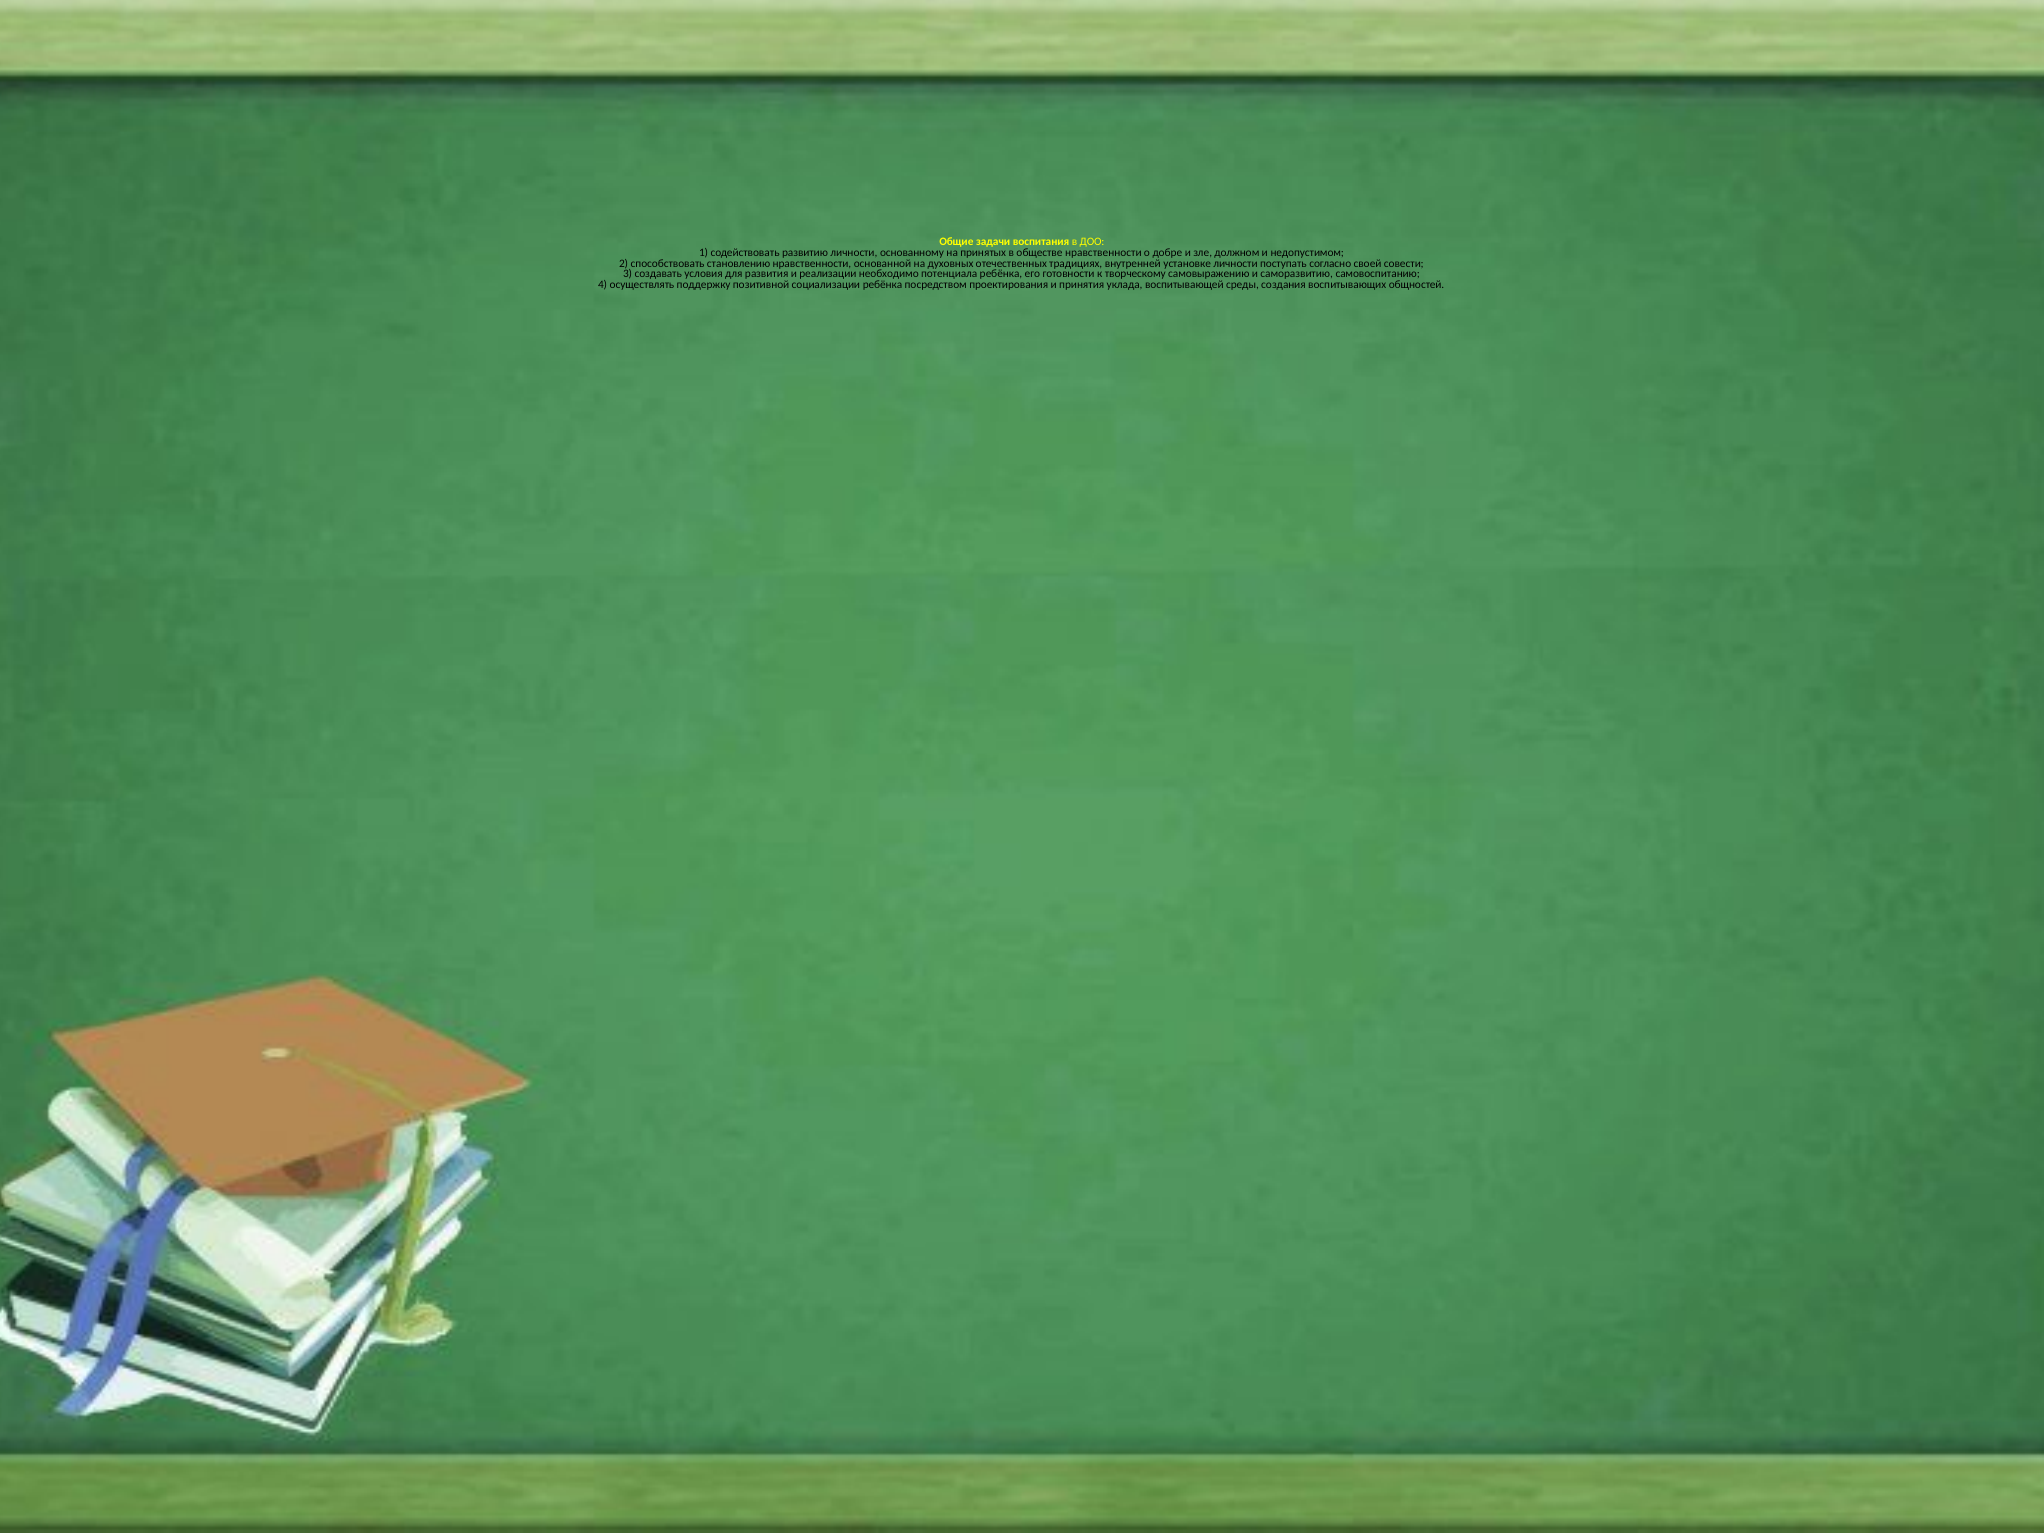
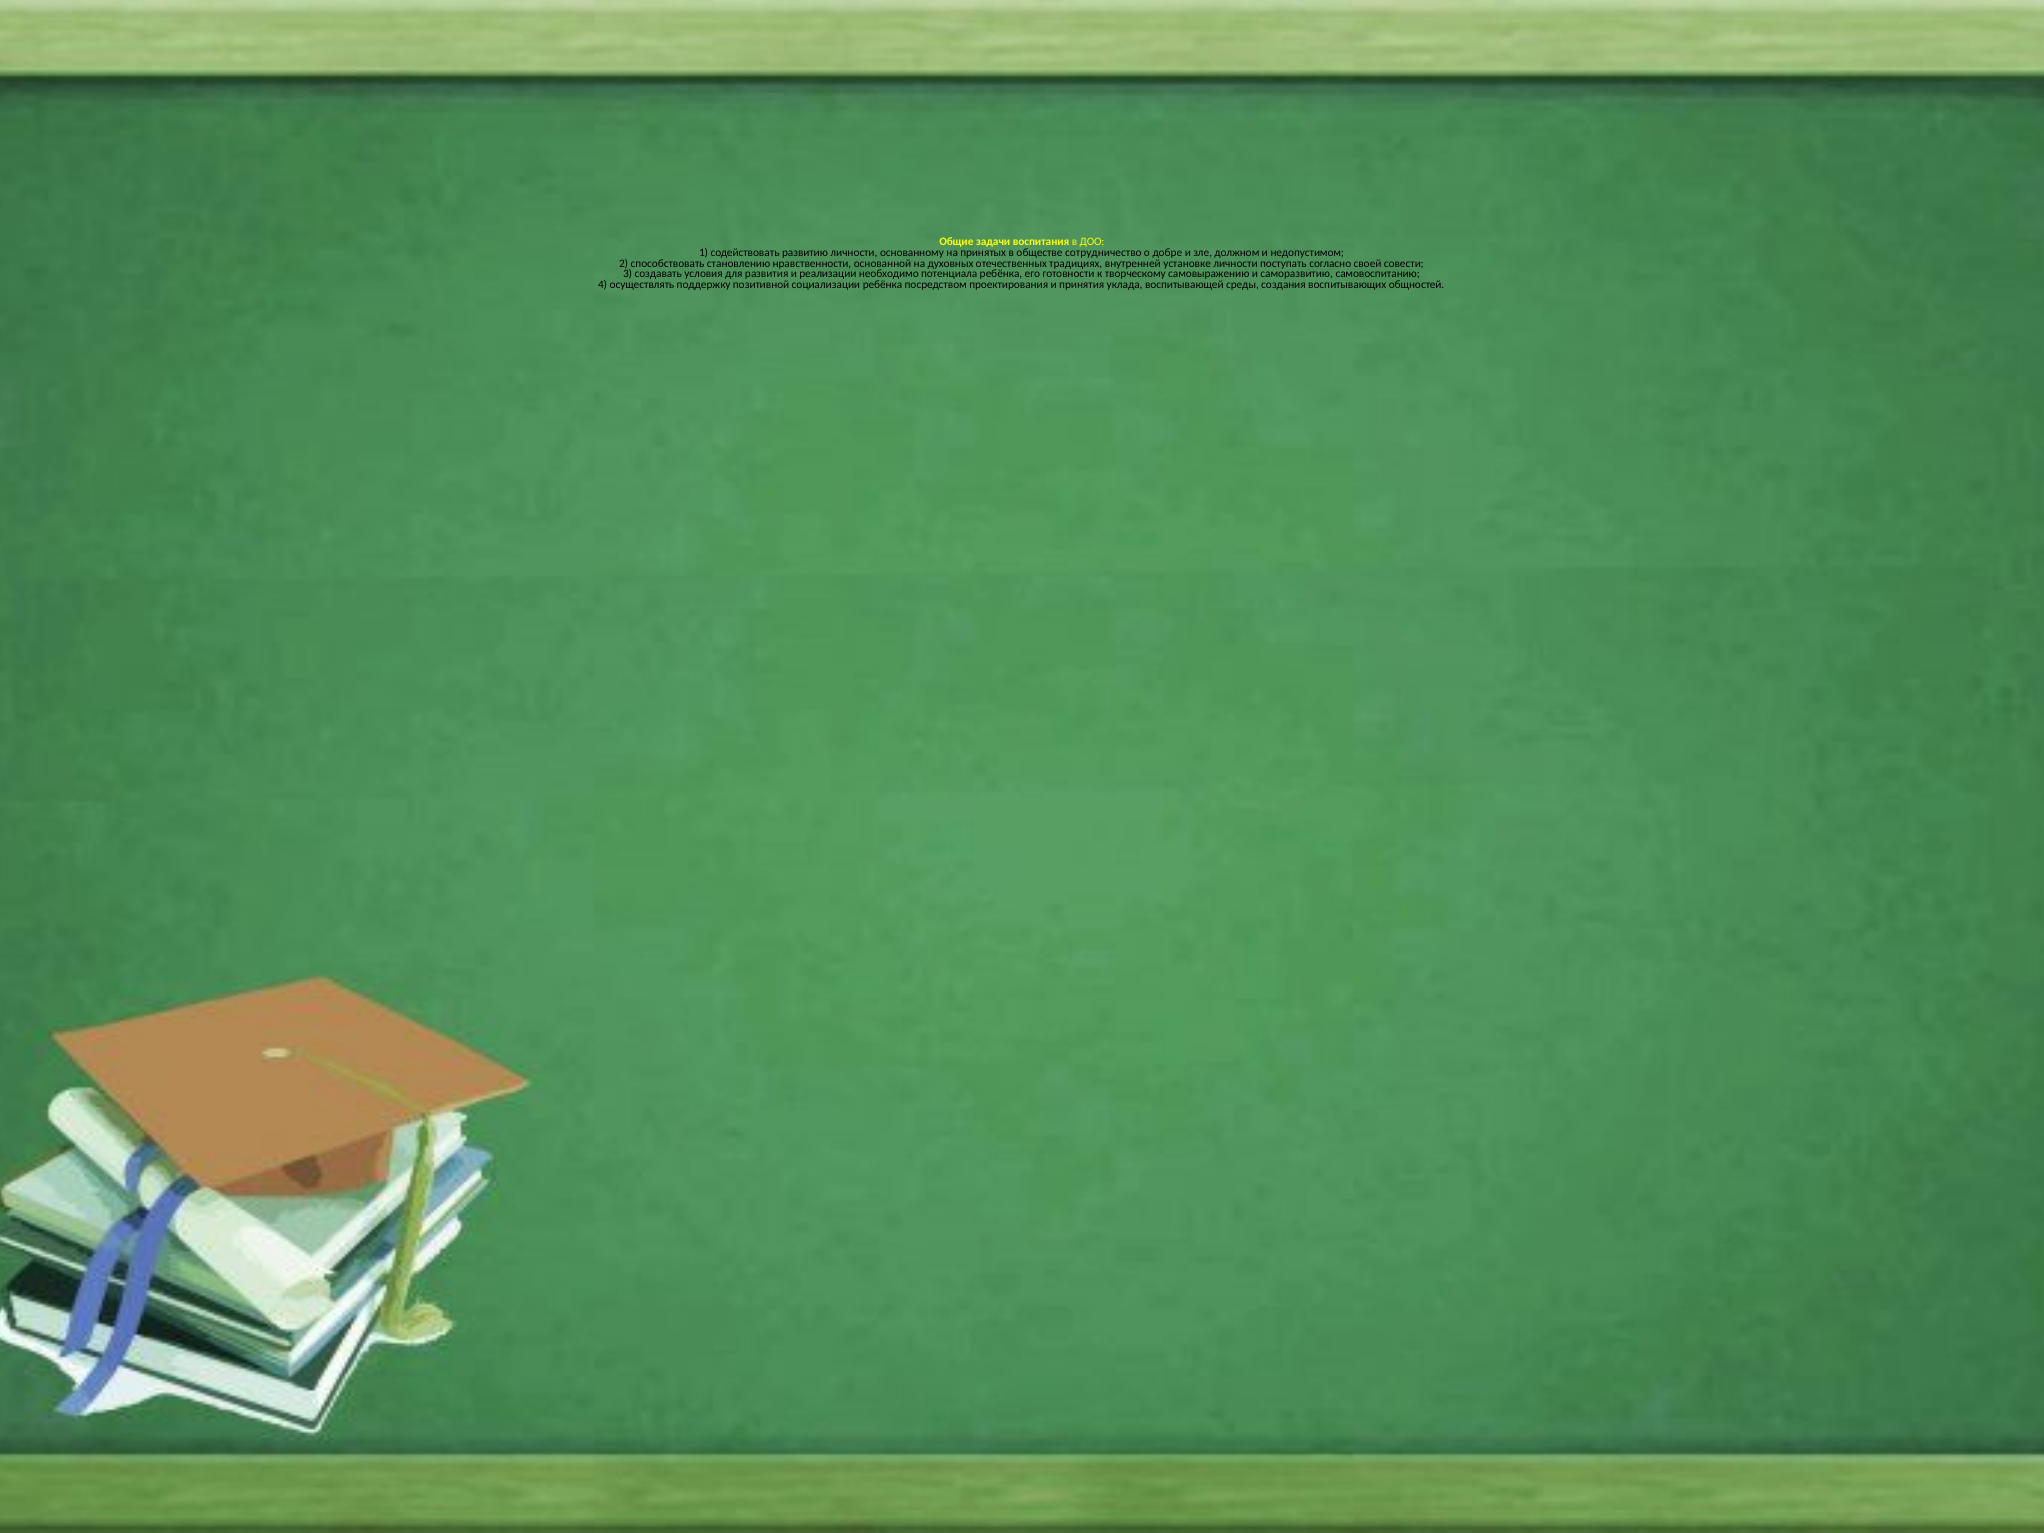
обществе нравственности: нравственности -> сотрудничество
